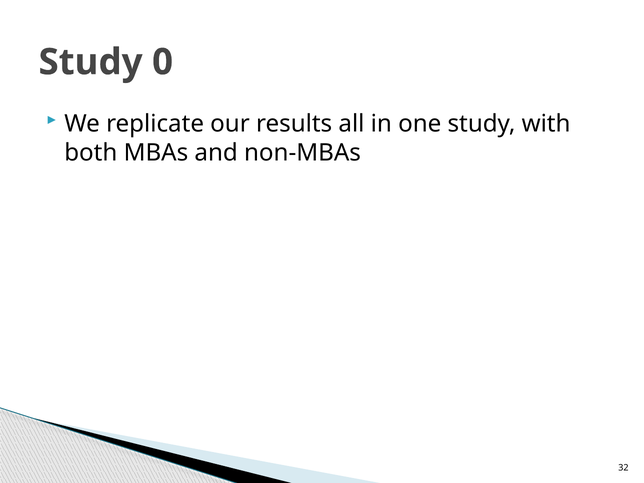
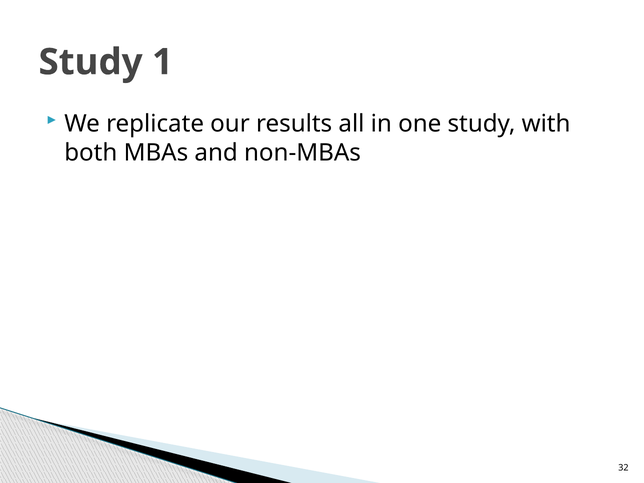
0: 0 -> 1
